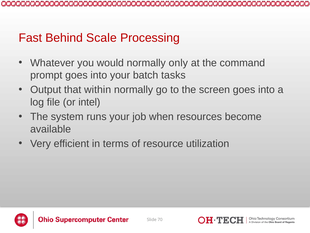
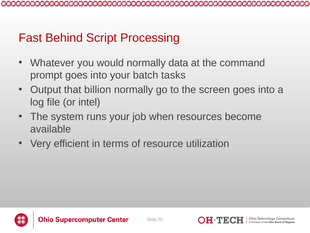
Scale: Scale -> Script
only: only -> data
within: within -> billion
